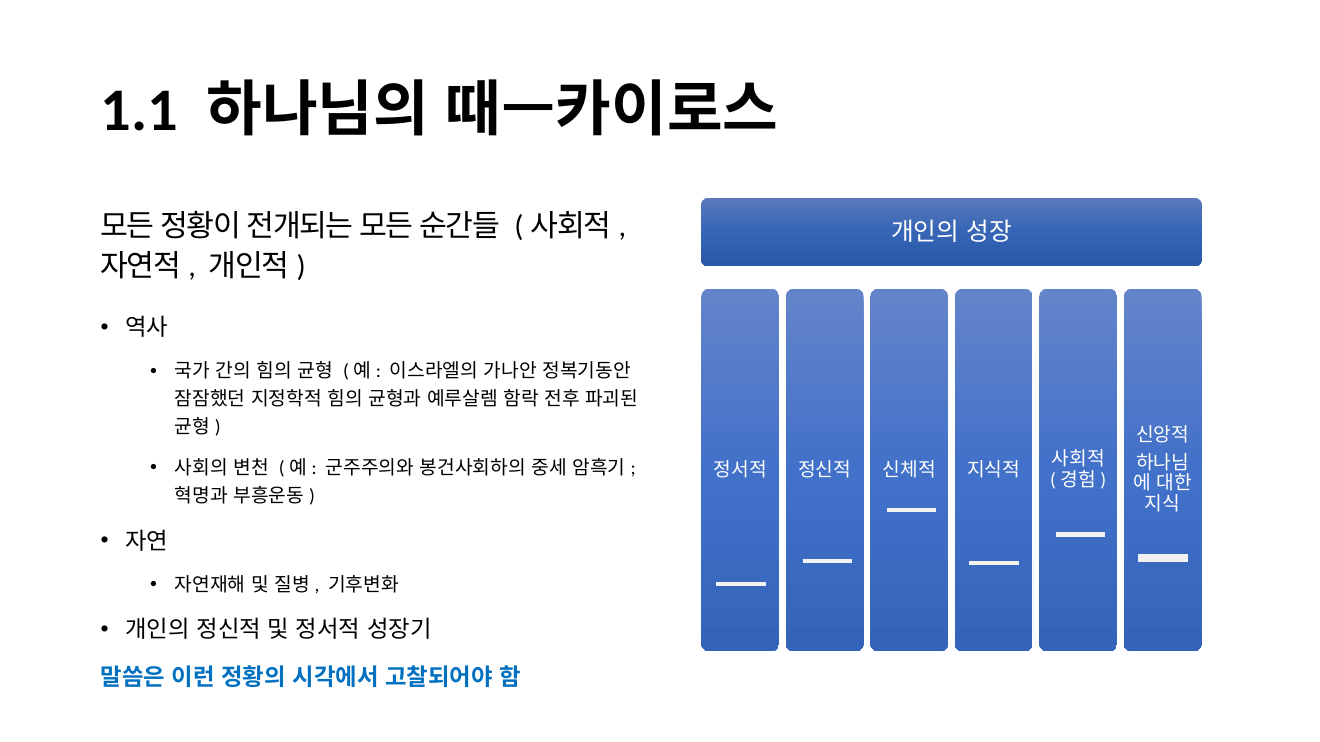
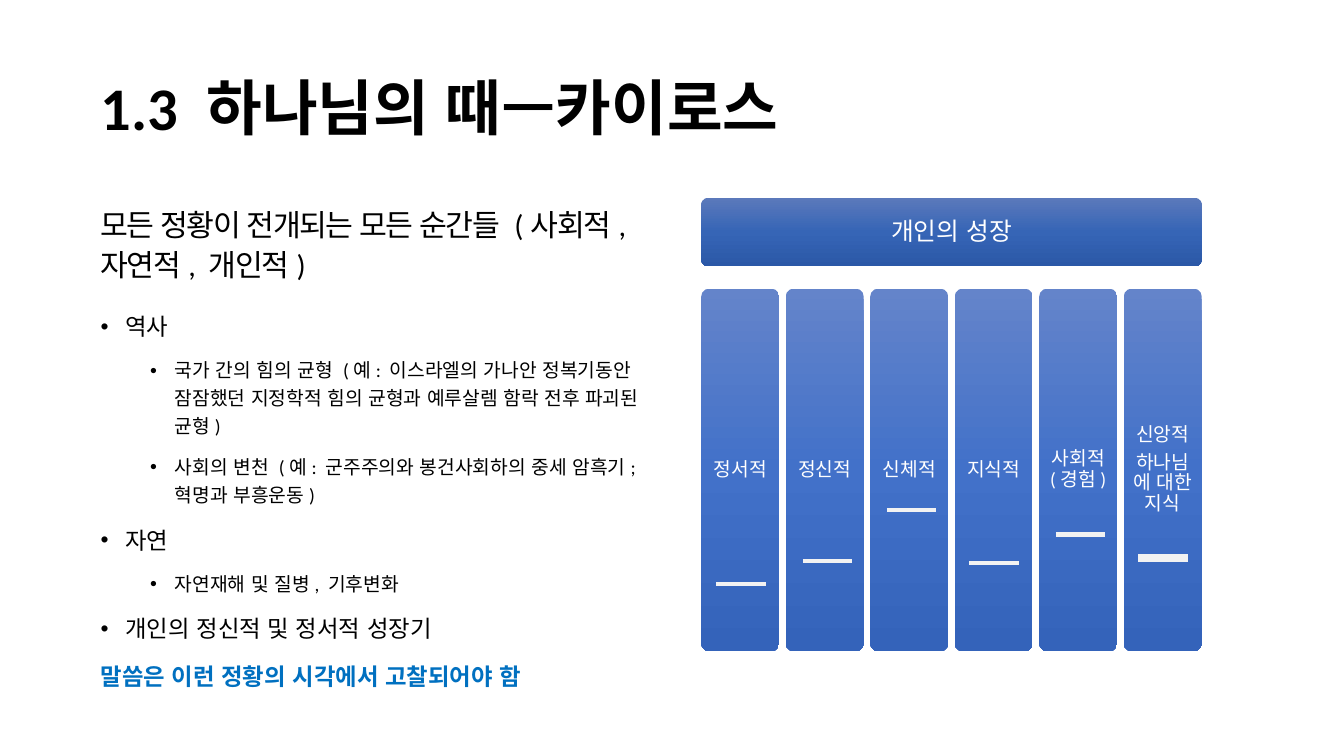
1.1: 1.1 -> 1.3
